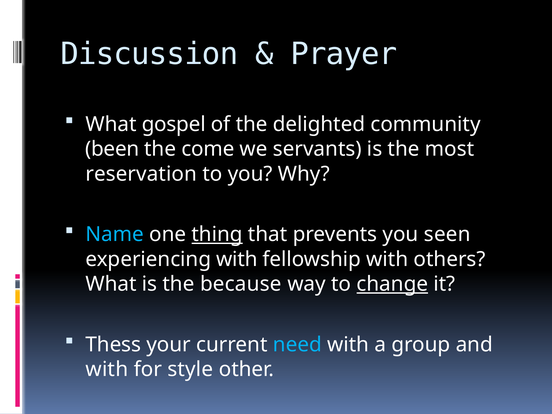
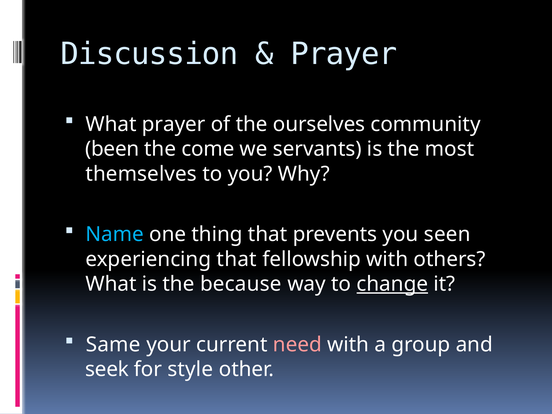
What gospel: gospel -> prayer
delighted: delighted -> ourselves
reservation: reservation -> themselves
thing underline: present -> none
experiencing with: with -> that
Thess: Thess -> Same
need colour: light blue -> pink
with at (107, 369): with -> seek
